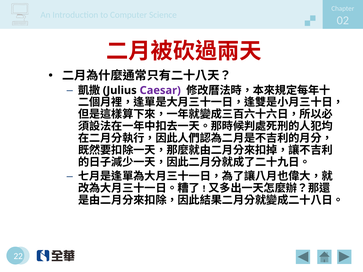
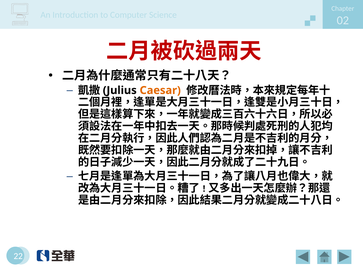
Caesar colour: purple -> orange
